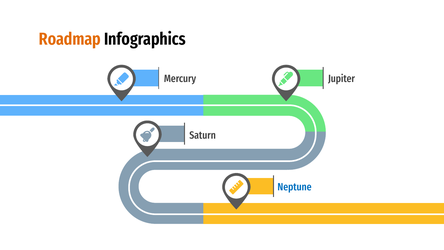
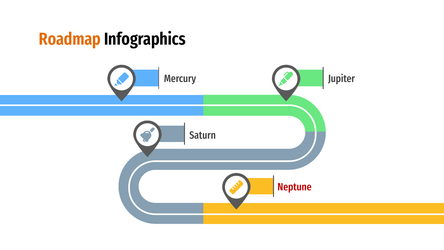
Neptune colour: blue -> red
